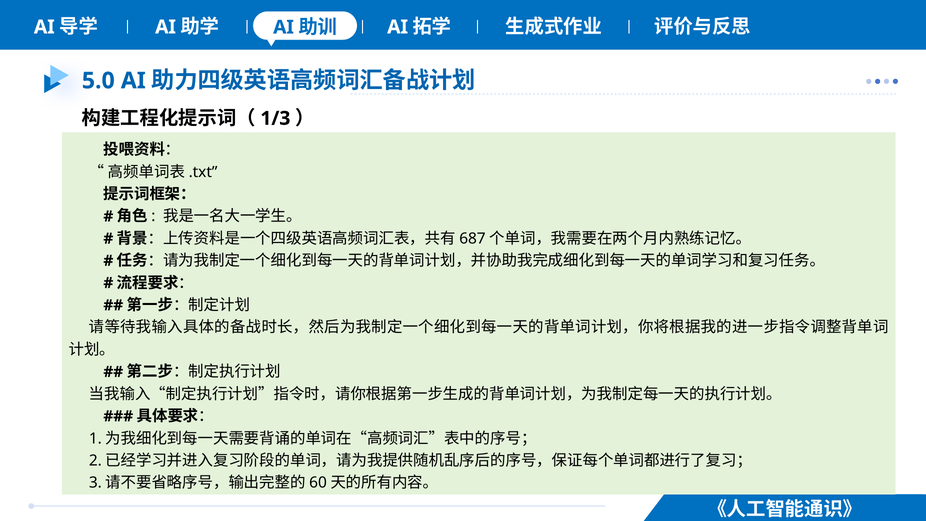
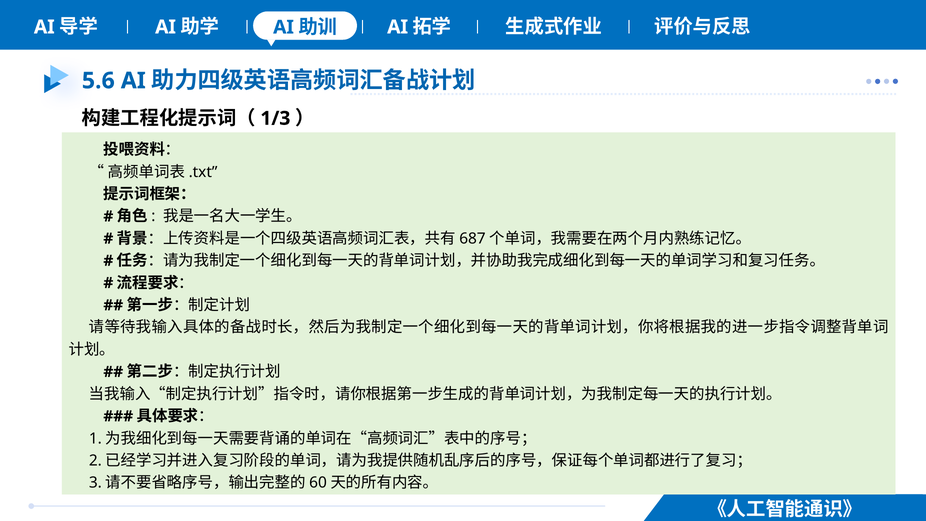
5.0: 5.0 -> 5.6
